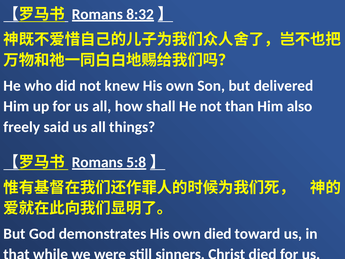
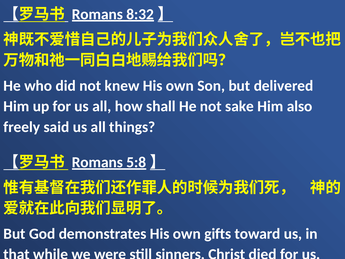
than: than -> sake
own died: died -> gifts
